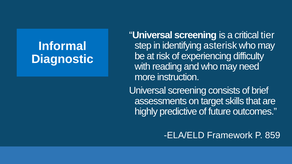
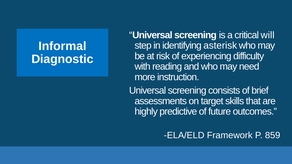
tier: tier -> will
